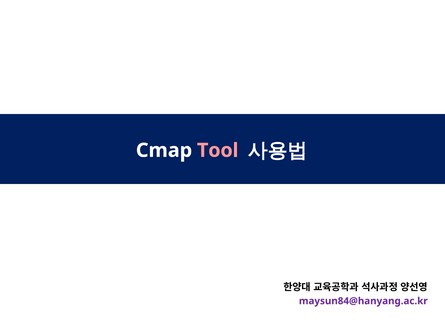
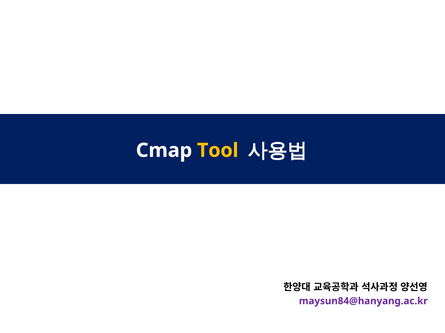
Tool colour: pink -> yellow
